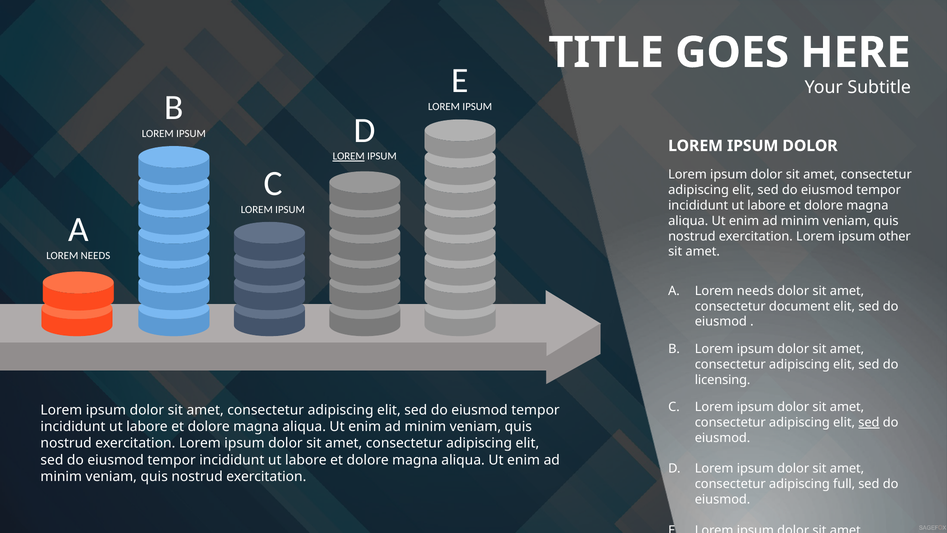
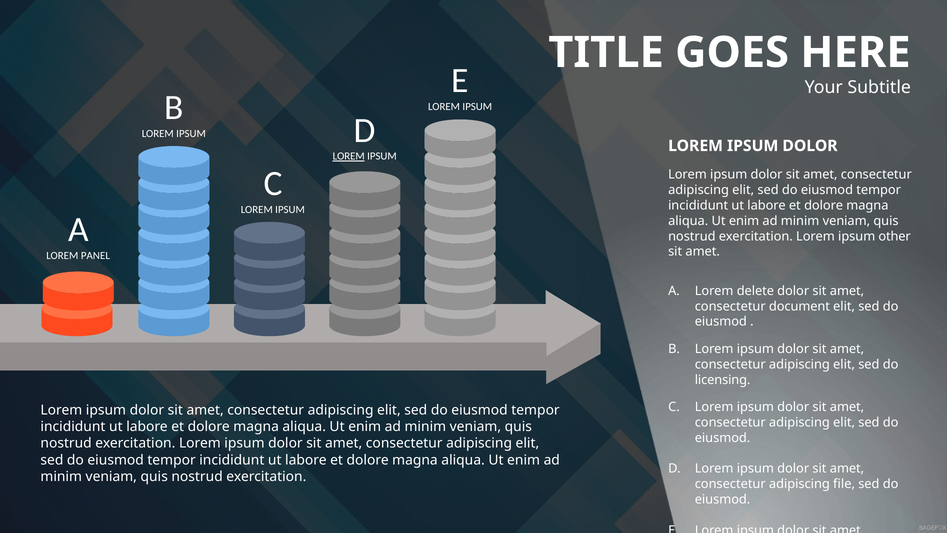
NEEDS at (95, 256): NEEDS -> PANEL
needs at (755, 291): needs -> delete
sed at (869, 422) underline: present -> none
full: full -> file
